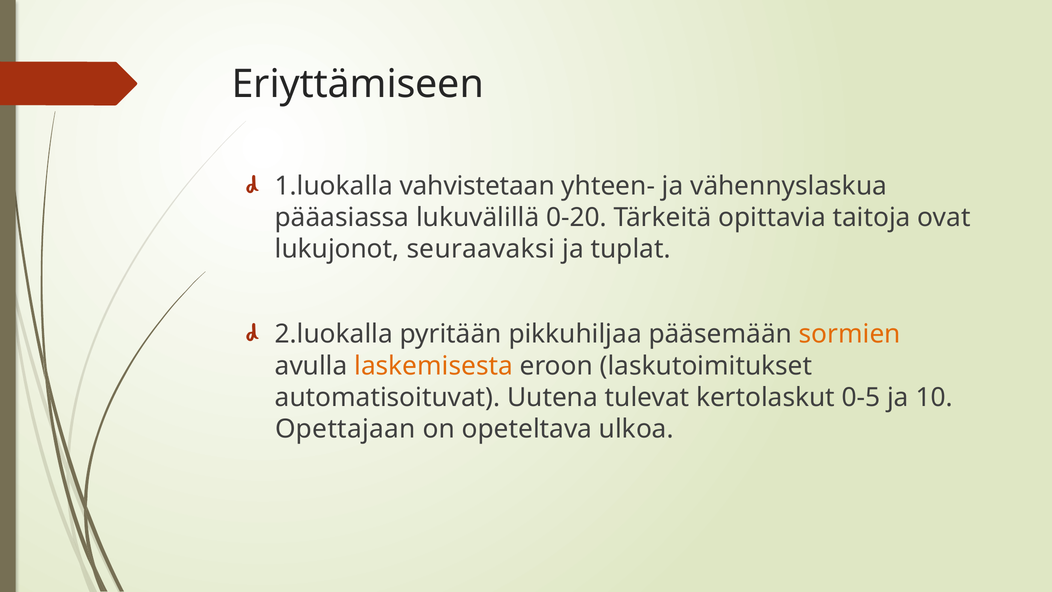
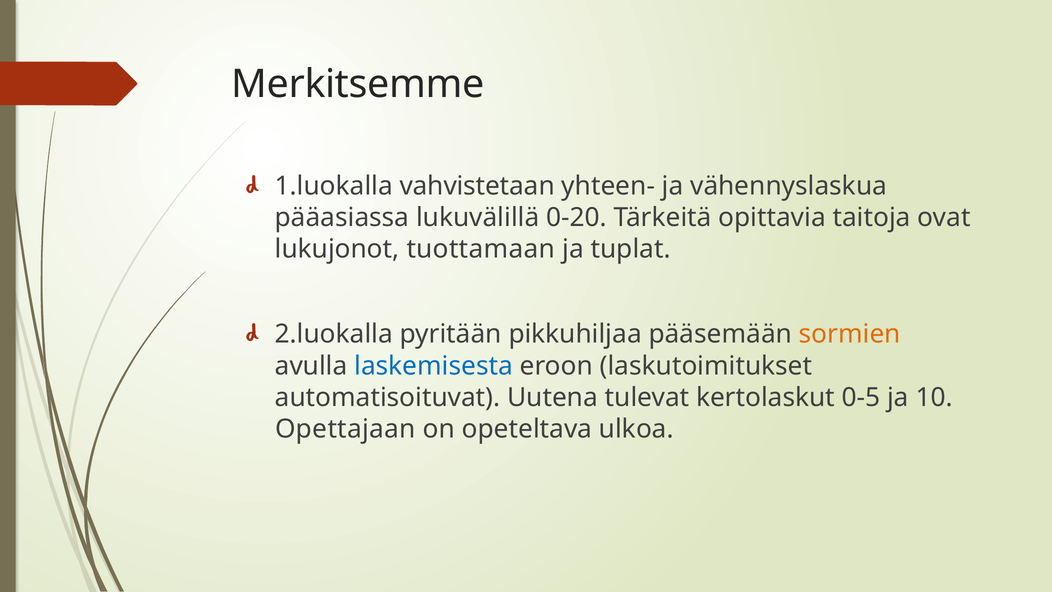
Eriyttämiseen: Eriyttämiseen -> Merkitsemme
seuraavaksi: seuraavaksi -> tuottamaan
laskemisesta colour: orange -> blue
